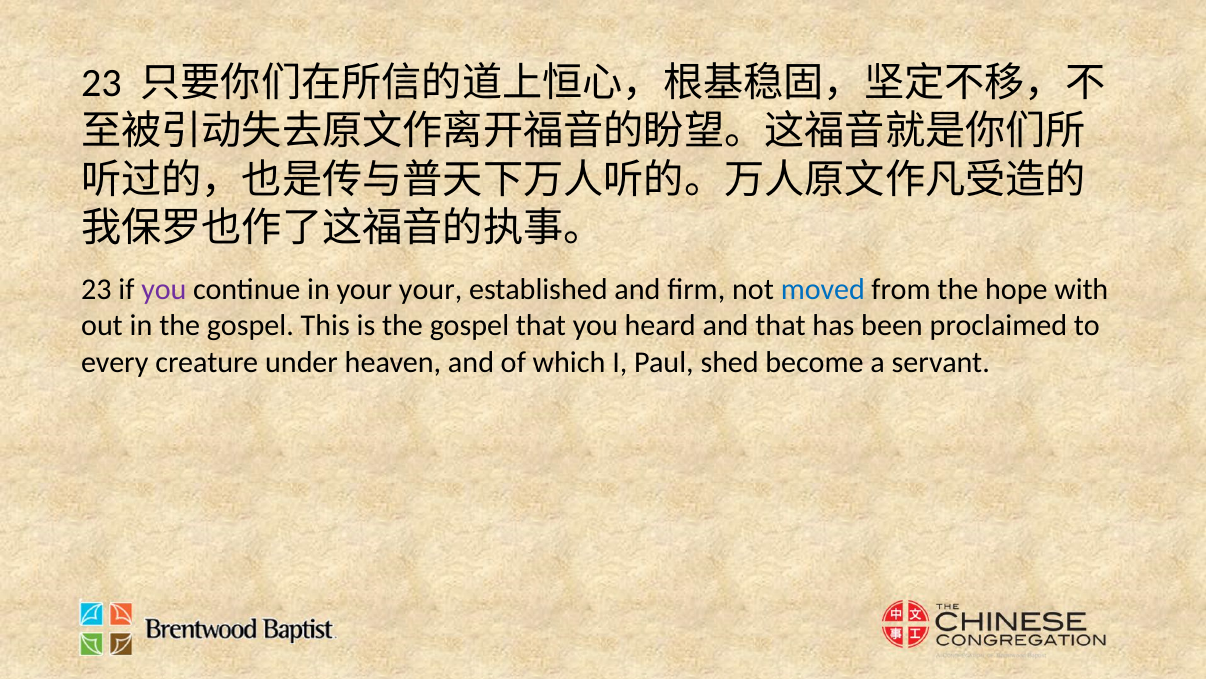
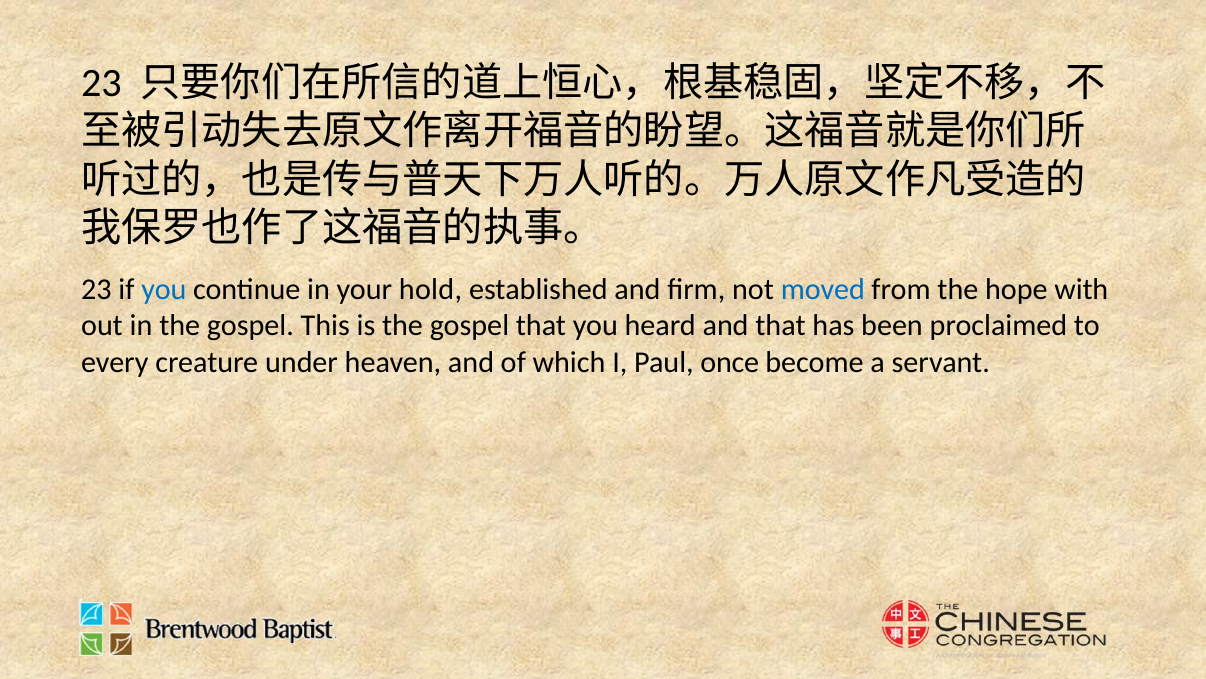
you at (164, 290) colour: purple -> blue
your your: your -> hold
shed: shed -> once
